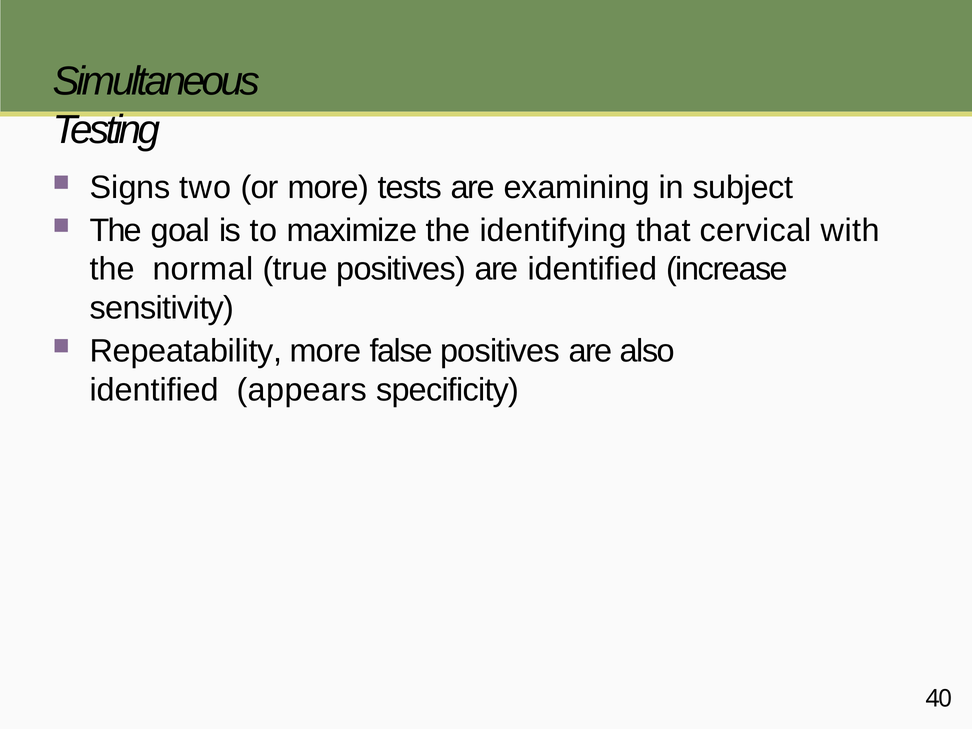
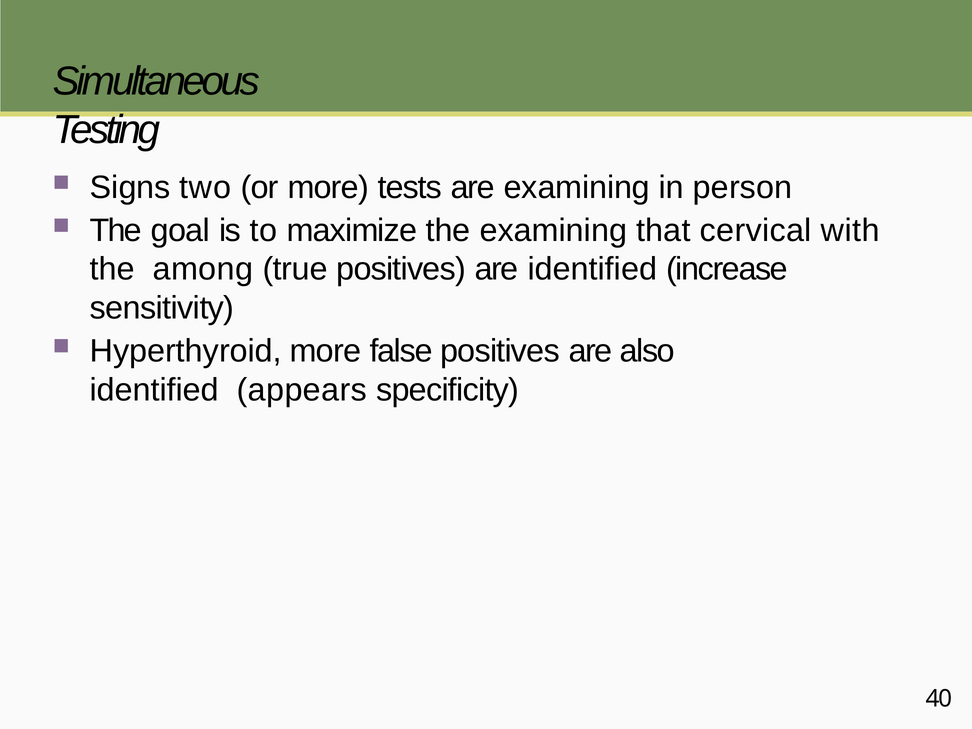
subject: subject -> person
the identifying: identifying -> examining
normal: normal -> among
Repeatability: Repeatability -> Hyperthyroid
